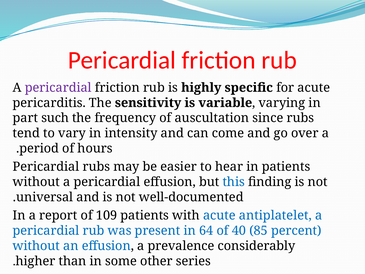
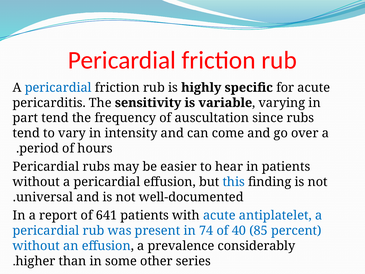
pericardial at (58, 88) colour: purple -> blue
part such: such -> tend
109: 109 -> 641
64: 64 -> 74
